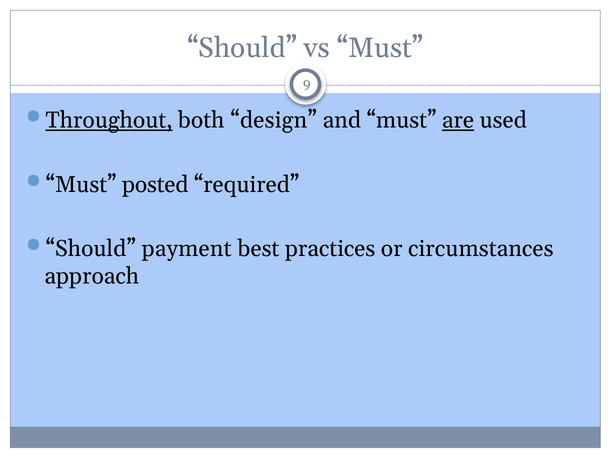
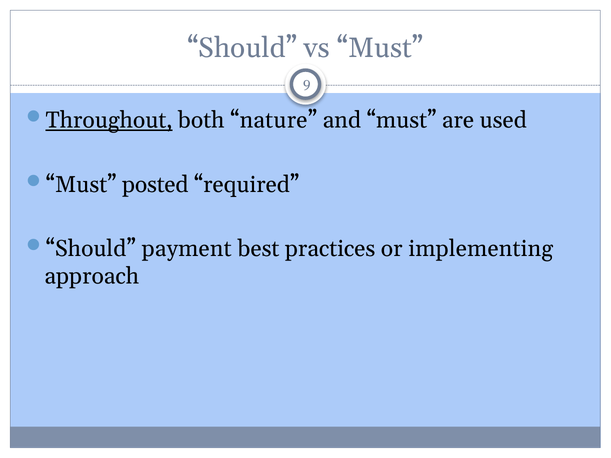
design: design -> nature
are underline: present -> none
circumstances: circumstances -> implementing
